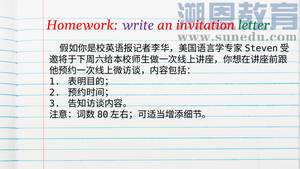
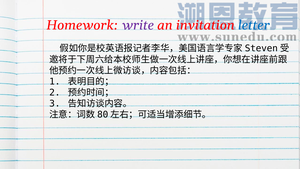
letter colour: green -> blue
